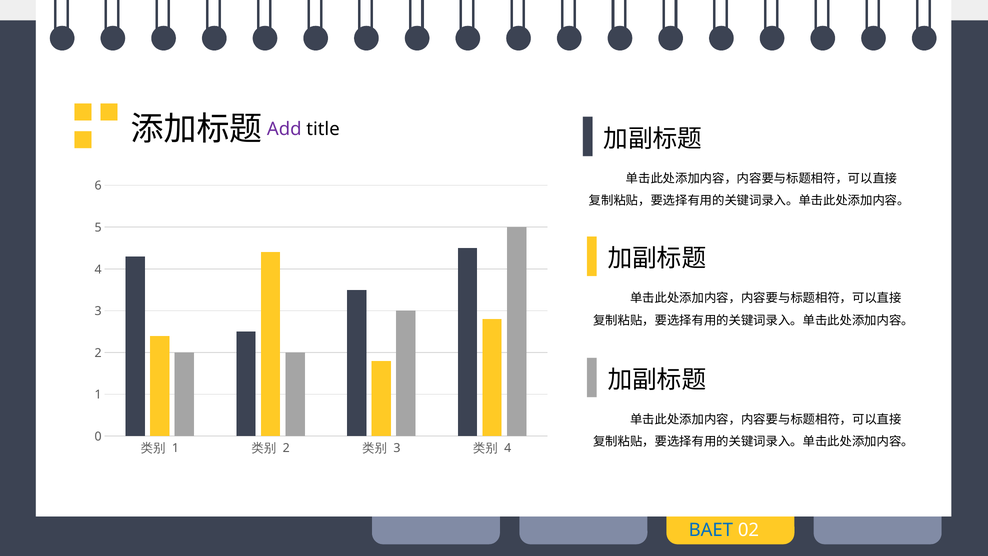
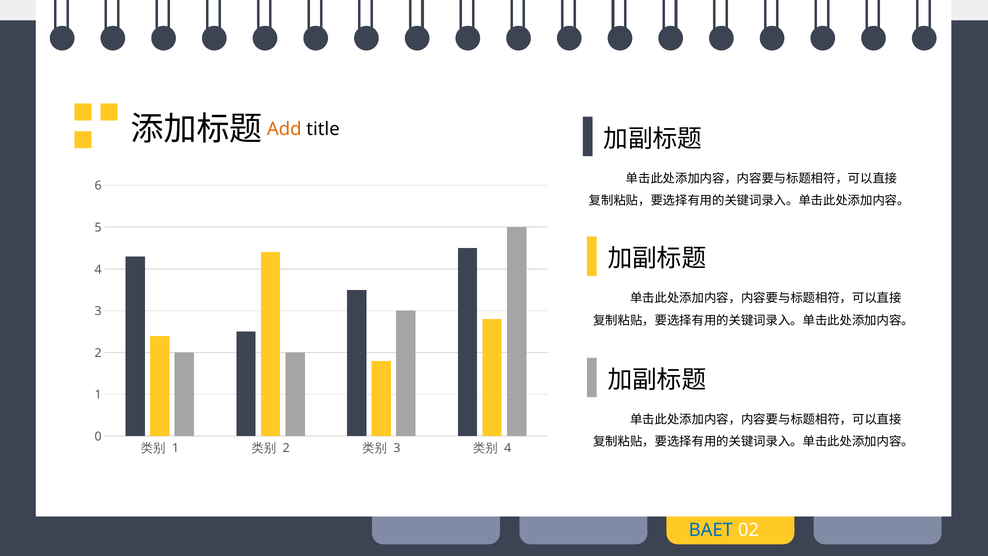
Add colour: purple -> orange
